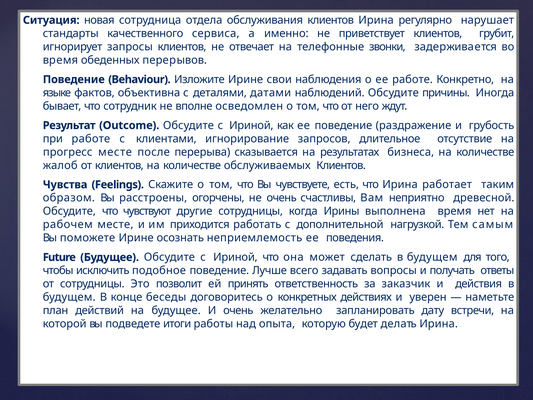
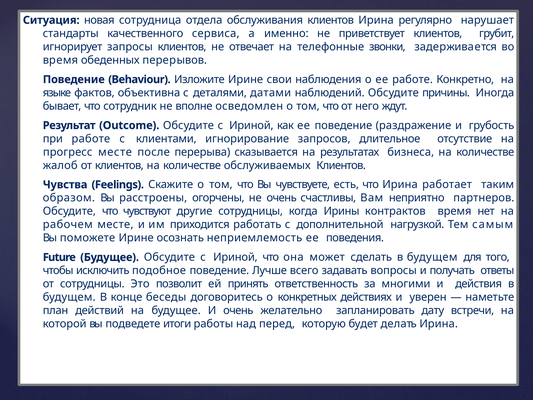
древесной: древесной -> партнеров
выполнена: выполнена -> контрактов
заказчик: заказчик -> многими
опыта: опыта -> перед
